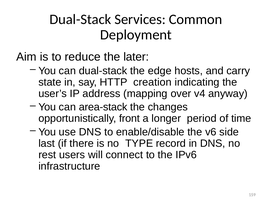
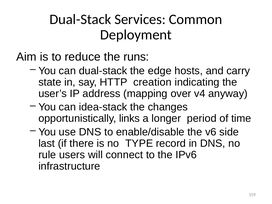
later: later -> runs
area-stack: area-stack -> idea-stack
front: front -> links
rest: rest -> rule
